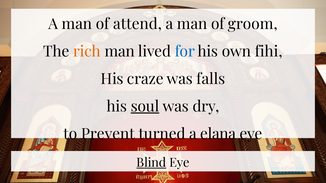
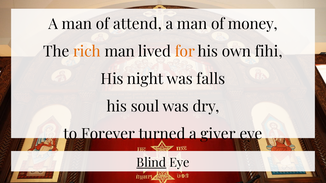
groom: groom -> money
for colour: blue -> orange
craze: craze -> night
soul underline: present -> none
Prevent: Prevent -> Forever
elana: elana -> giver
